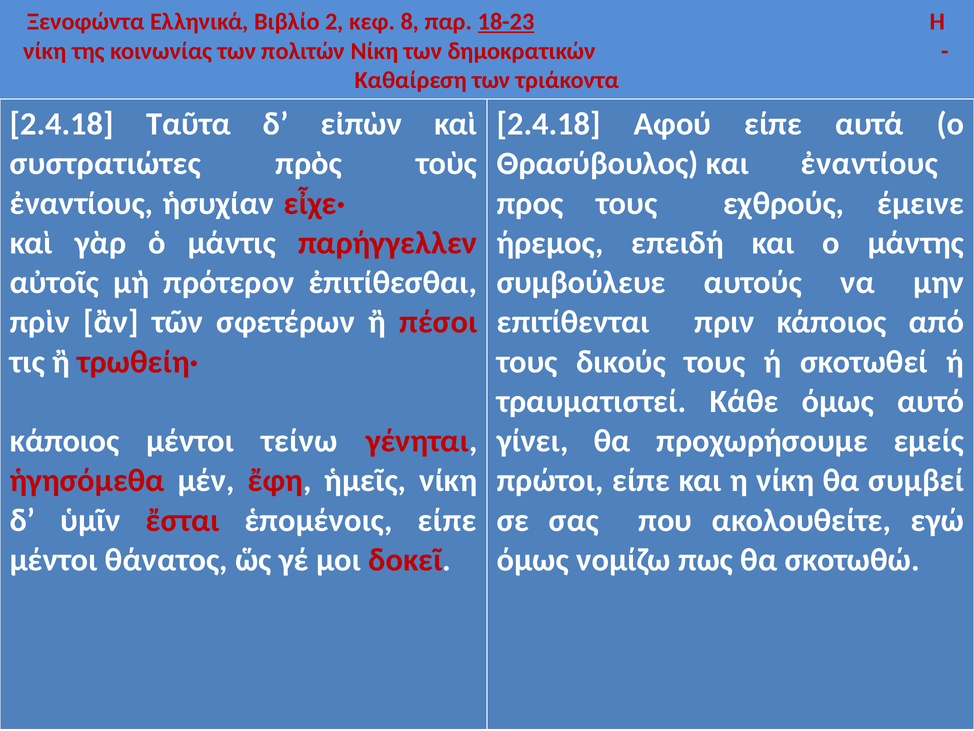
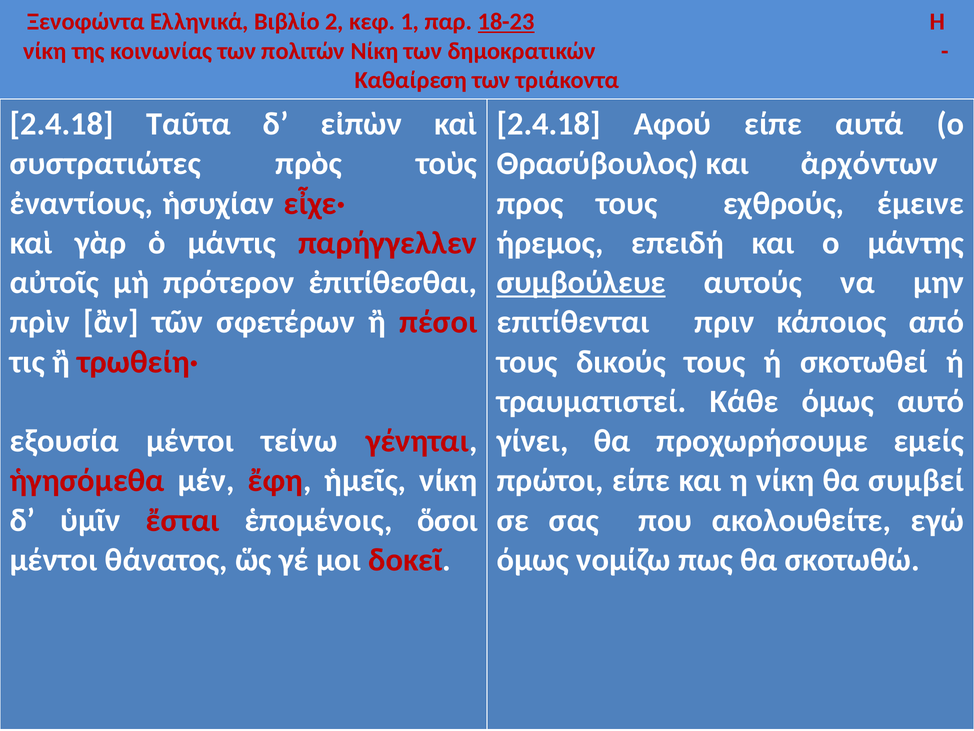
8: 8 -> 1
και ἐναντίους: ἐναντίους -> ἀρχόντων
συμβούλευε underline: none -> present
κάποιος at (64, 441): κάποιος -> εξουσία
ἑπομένοις είπε: είπε -> ὅσοι
